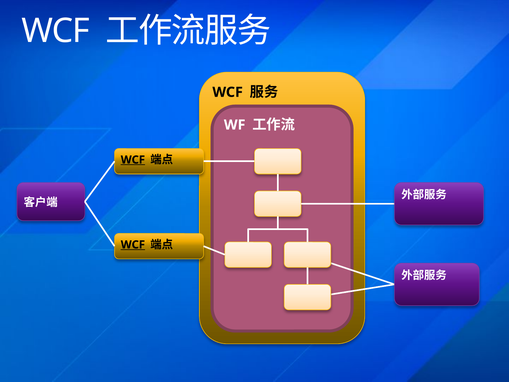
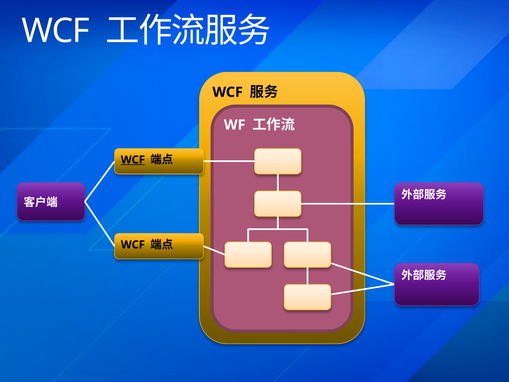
WCF at (133, 245) underline: present -> none
